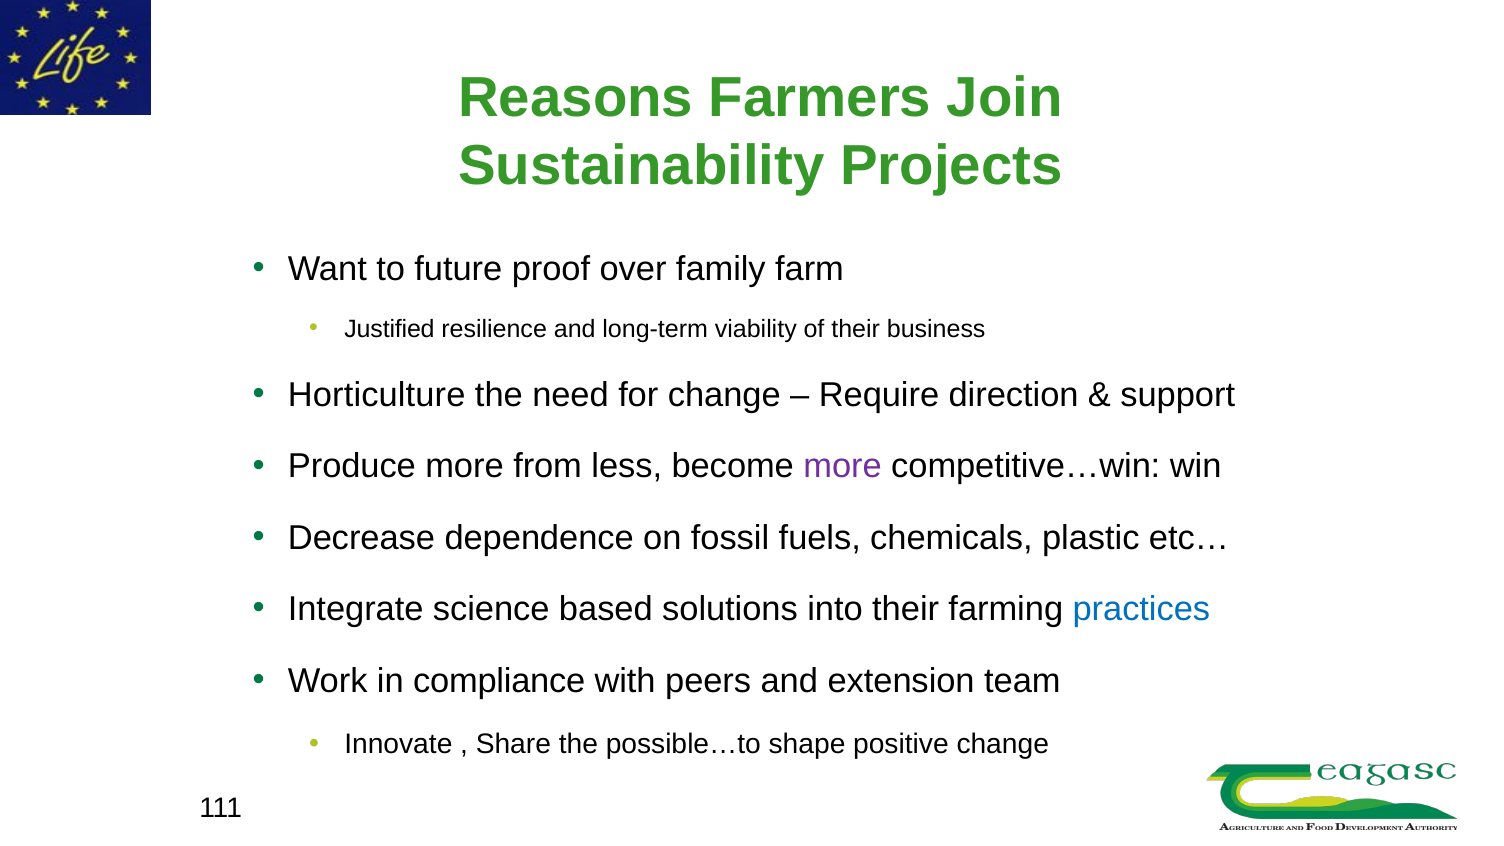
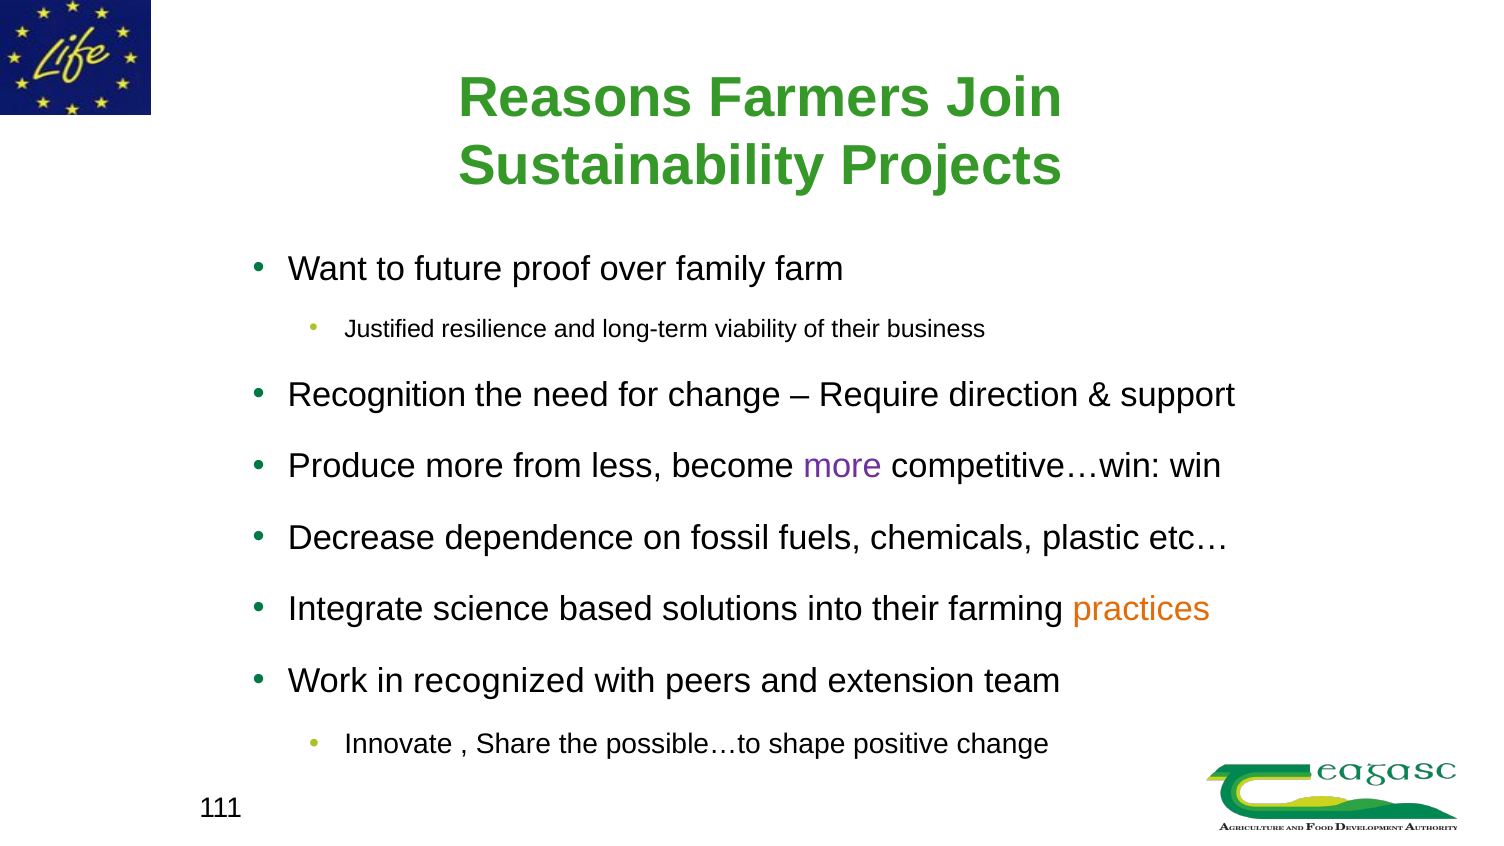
Horticulture: Horticulture -> Recognition
practices colour: blue -> orange
compliance: compliance -> recognized
